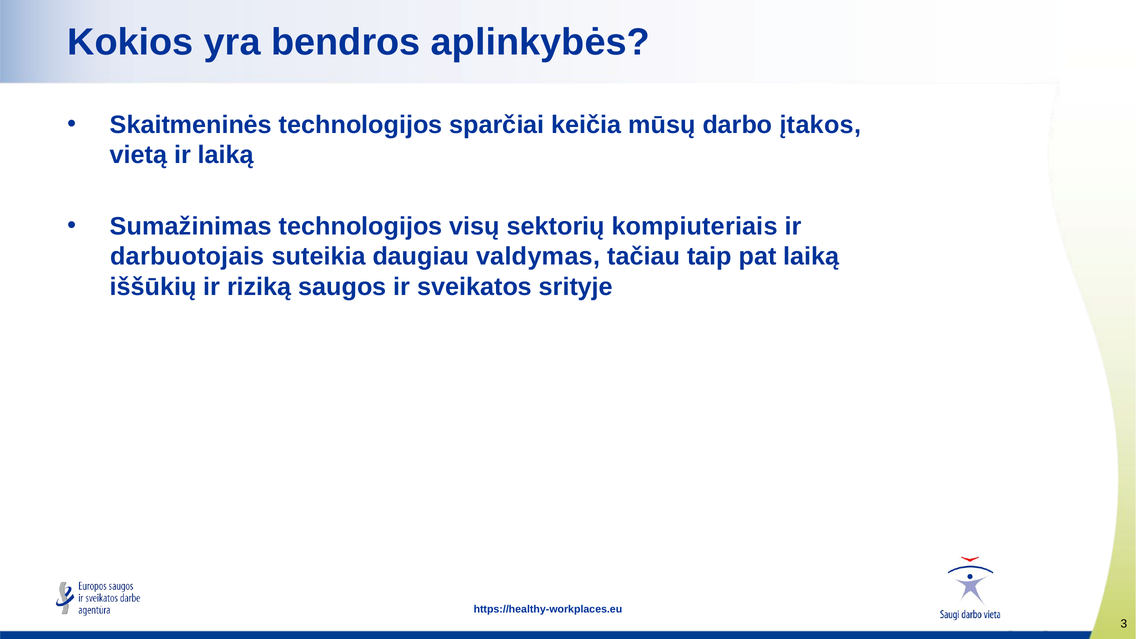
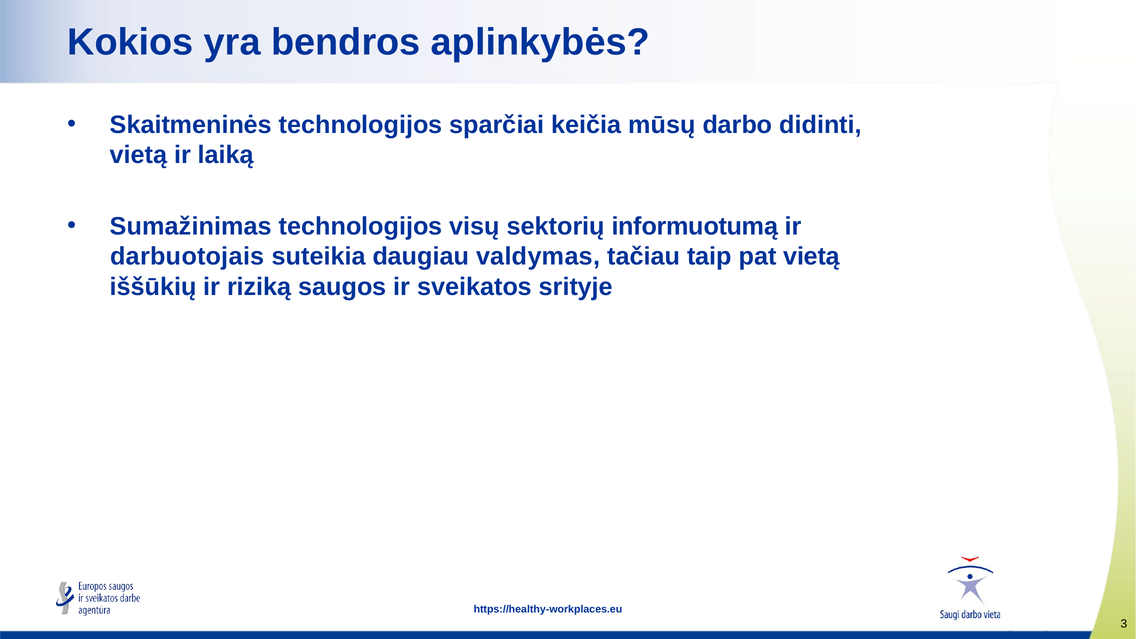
įtakos: įtakos -> didinti
kompiuteriais: kompiuteriais -> informuotumą
pat laiką: laiką -> vietą
